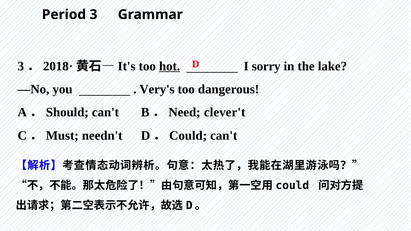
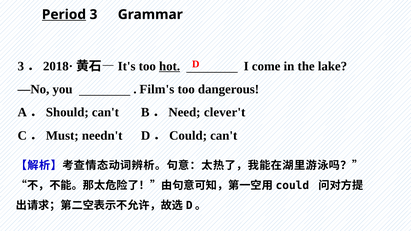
Period underline: none -> present
sorry: sorry -> come
Very's: Very's -> Film's
